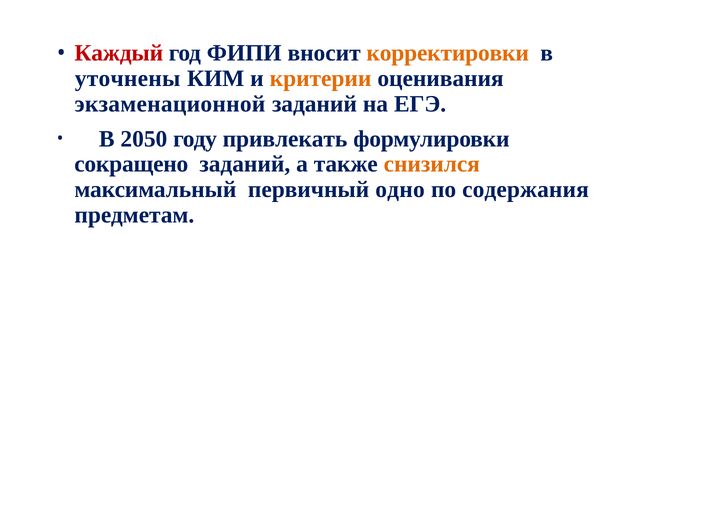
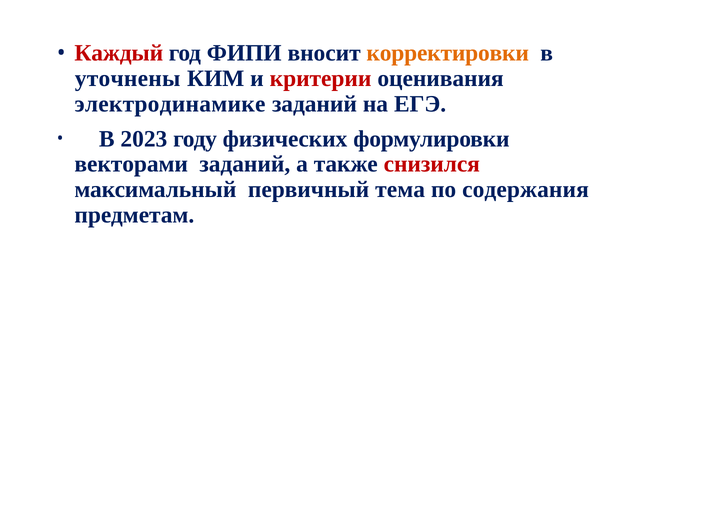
критерии colour: orange -> red
экзаменационной: экзаменационной -> электродинамике
2050: 2050 -> 2023
привлекать: привлекать -> физических
сокращено: сокращено -> векторами
снизился colour: orange -> red
одно: одно -> тема
